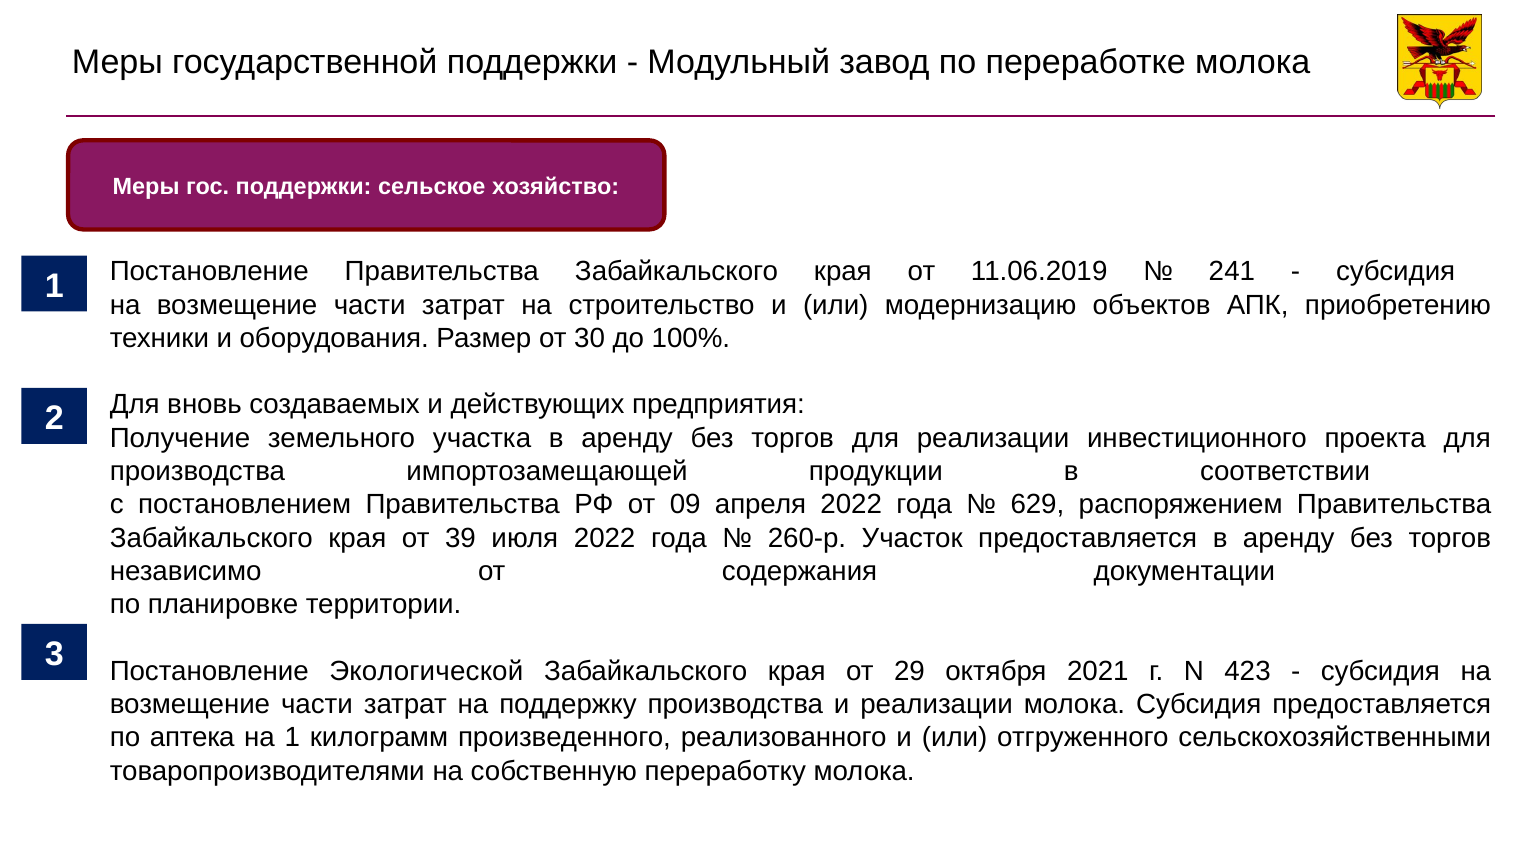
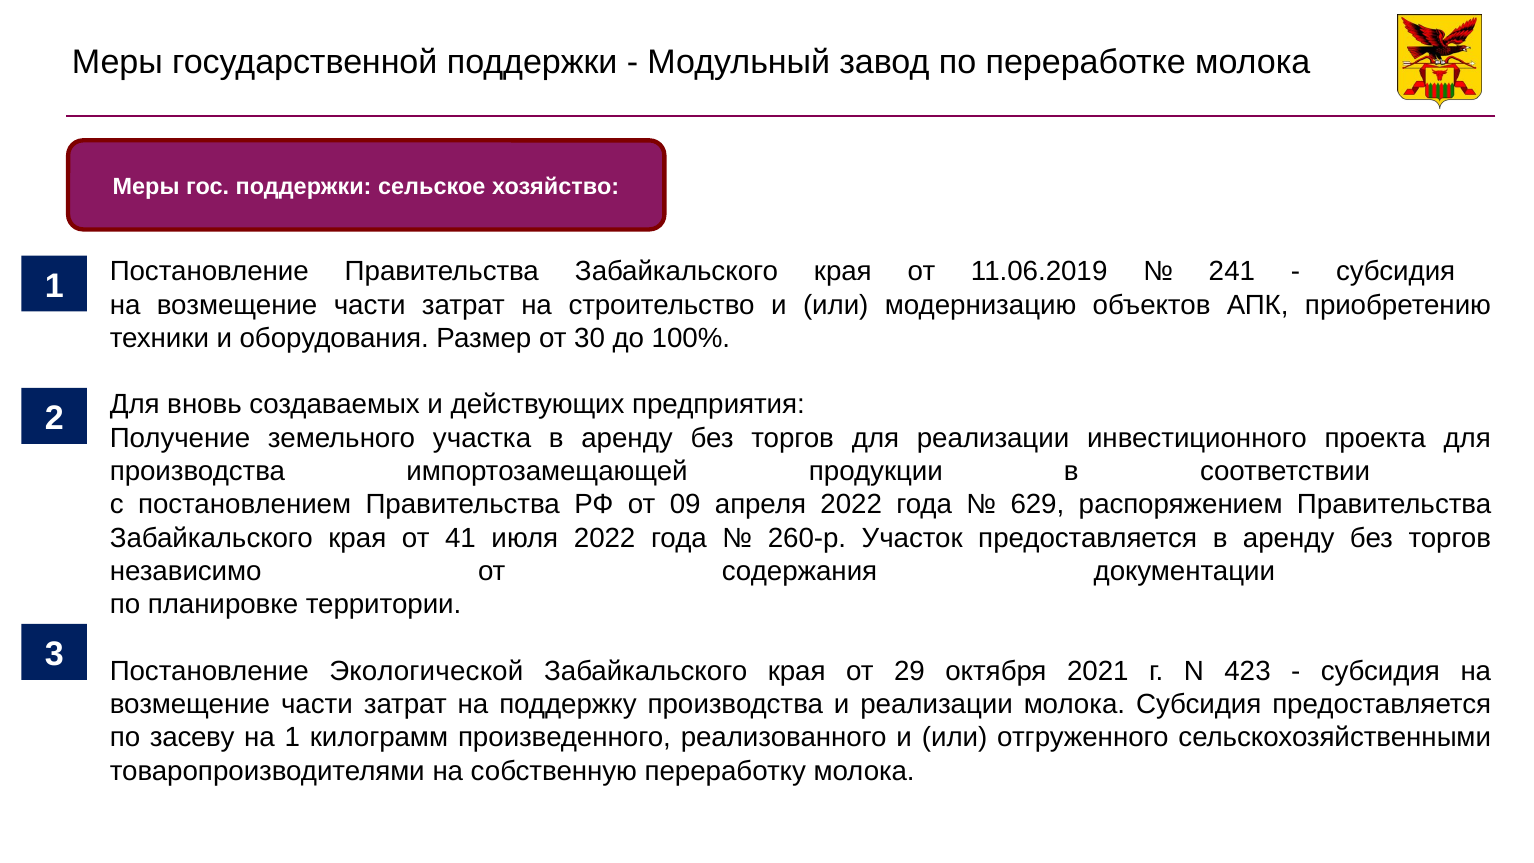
39: 39 -> 41
аптека: аптека -> засеву
